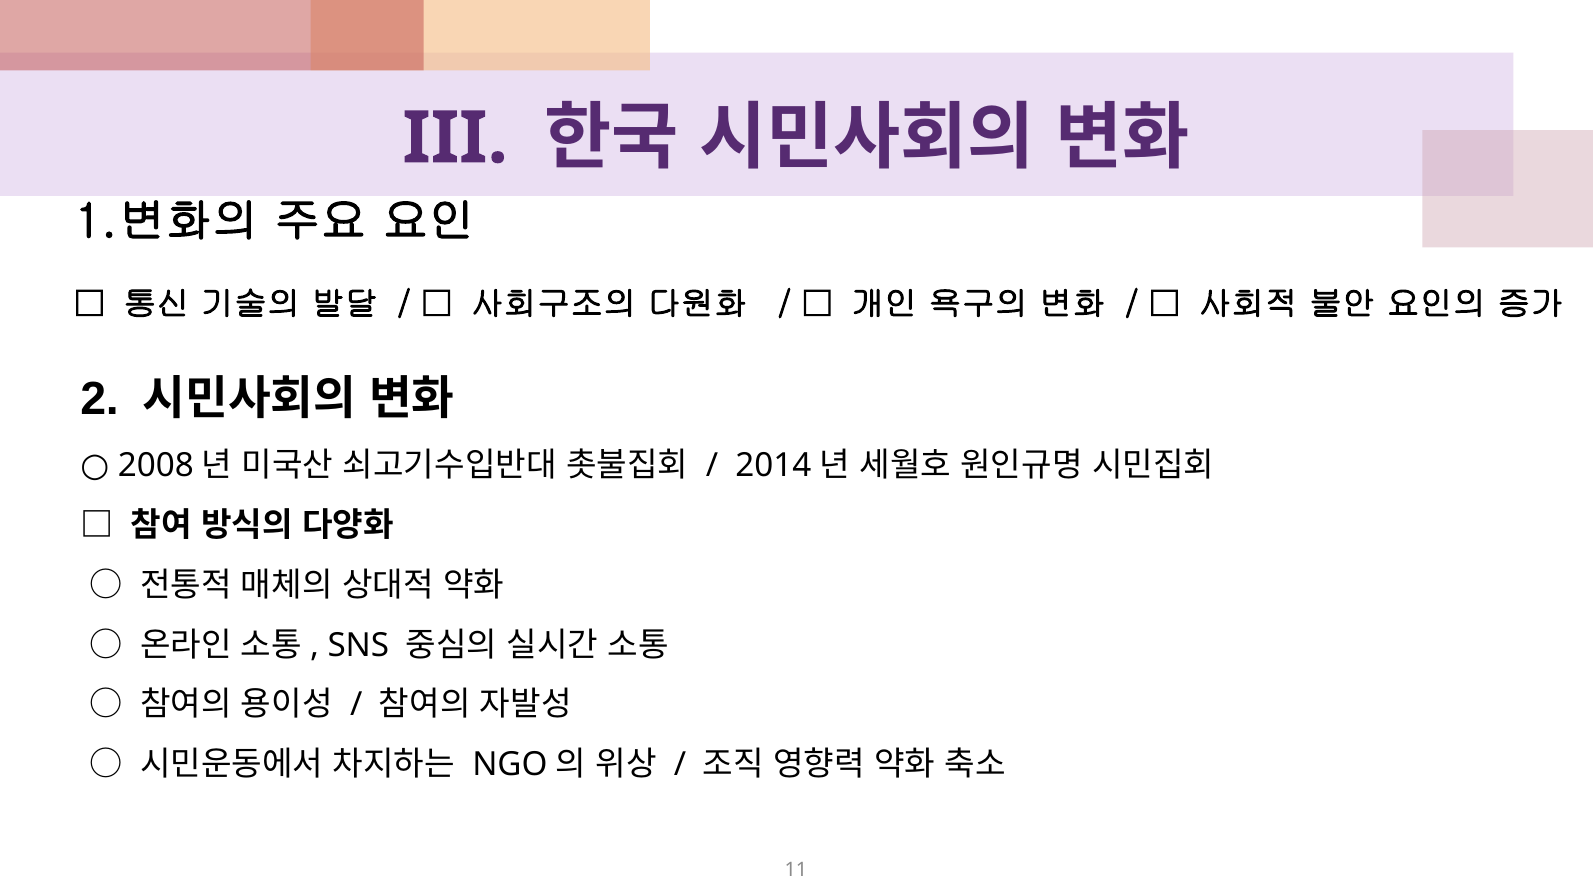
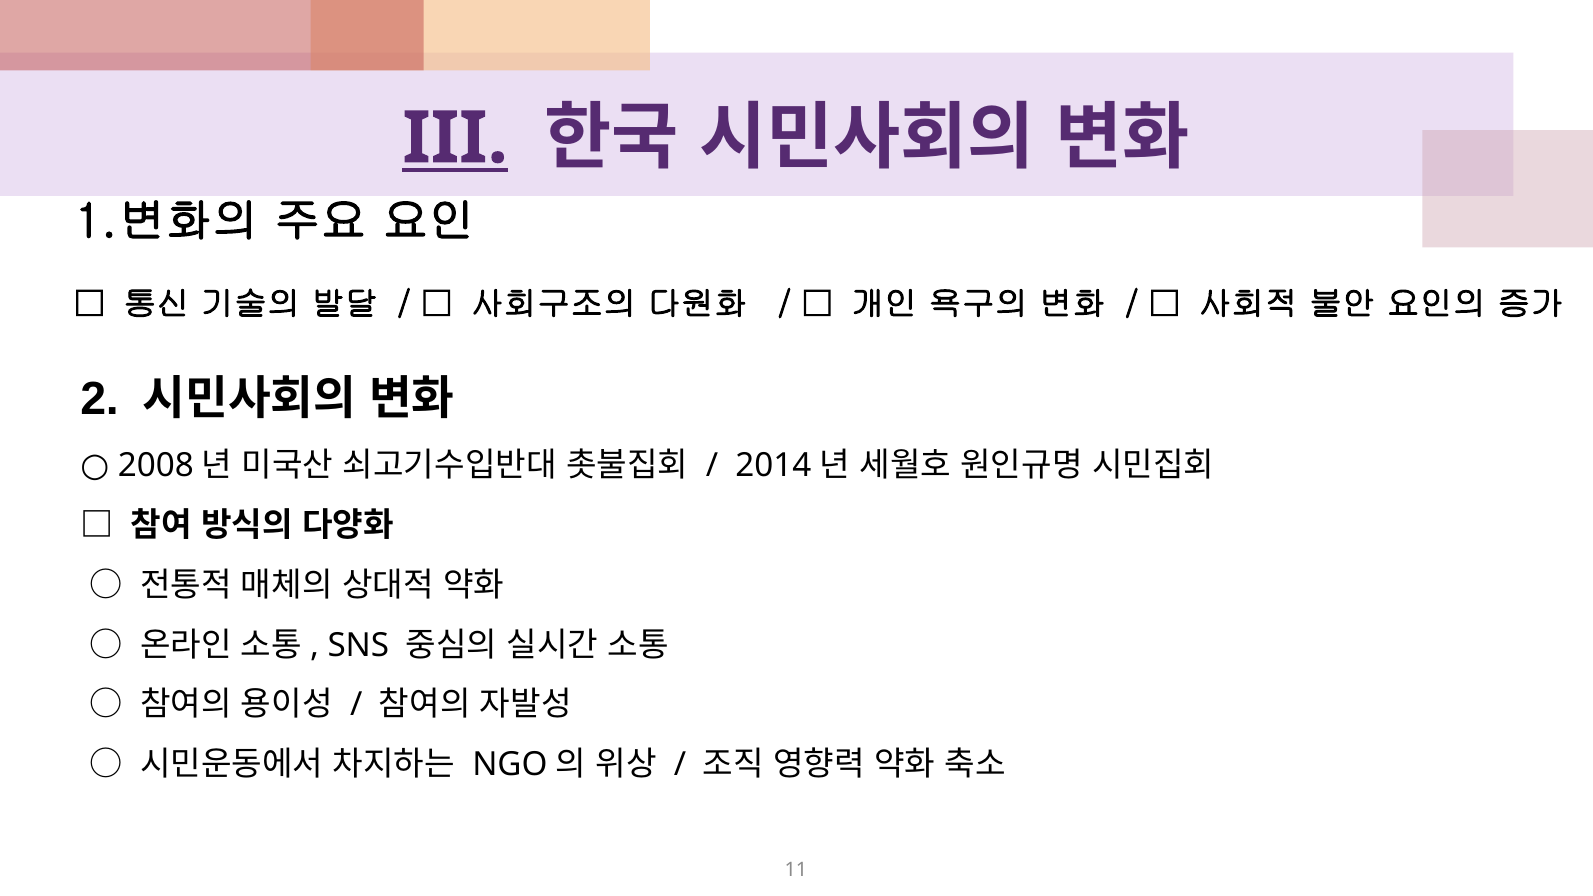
III underline: none -> present
